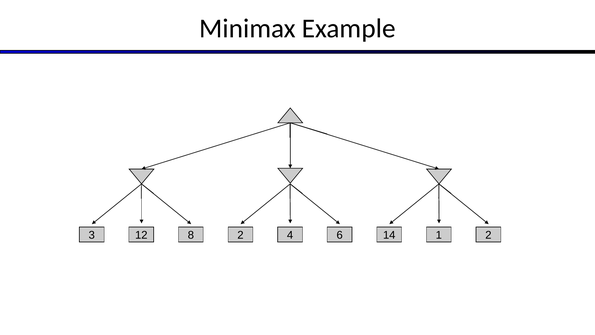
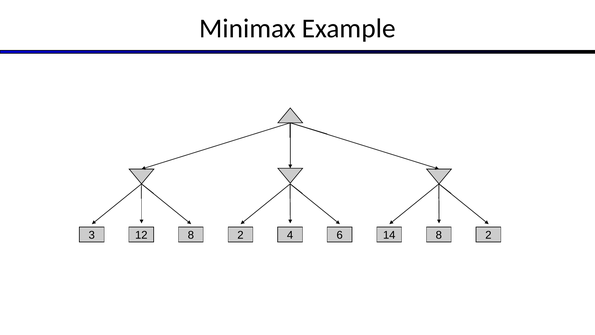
8 1: 1 -> 8
